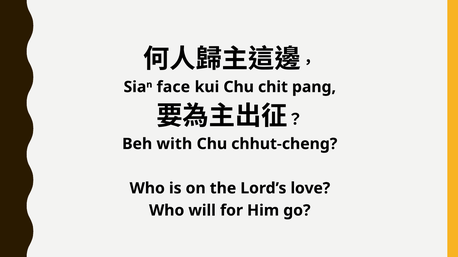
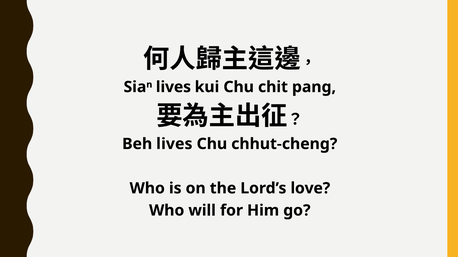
face at (173, 87): face -> lives
Beh with: with -> lives
